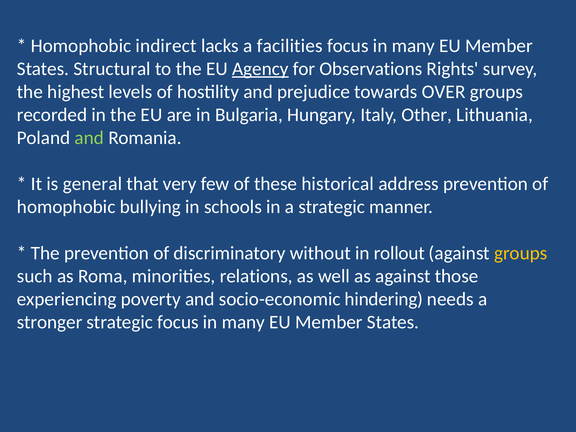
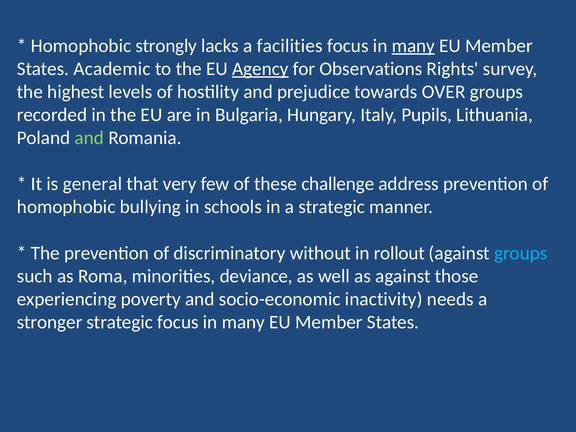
indirect: indirect -> strongly
many at (413, 46) underline: none -> present
Structural: Structural -> Academic
Other: Other -> Pupils
historical: historical -> challenge
groups at (521, 253) colour: yellow -> light blue
relations: relations -> deviance
hindering: hindering -> inactivity
